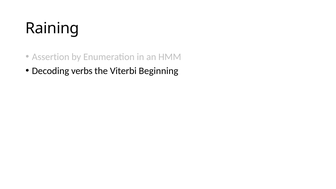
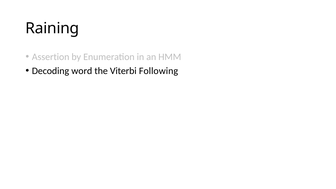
verbs: verbs -> word
Beginning: Beginning -> Following
